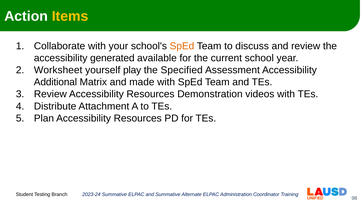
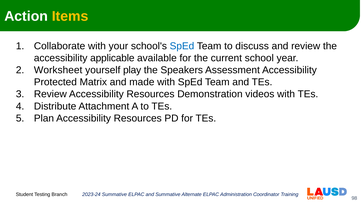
SpEd at (182, 46) colour: orange -> blue
generated: generated -> applicable
Specified: Specified -> Speakers
Additional: Additional -> Protected
